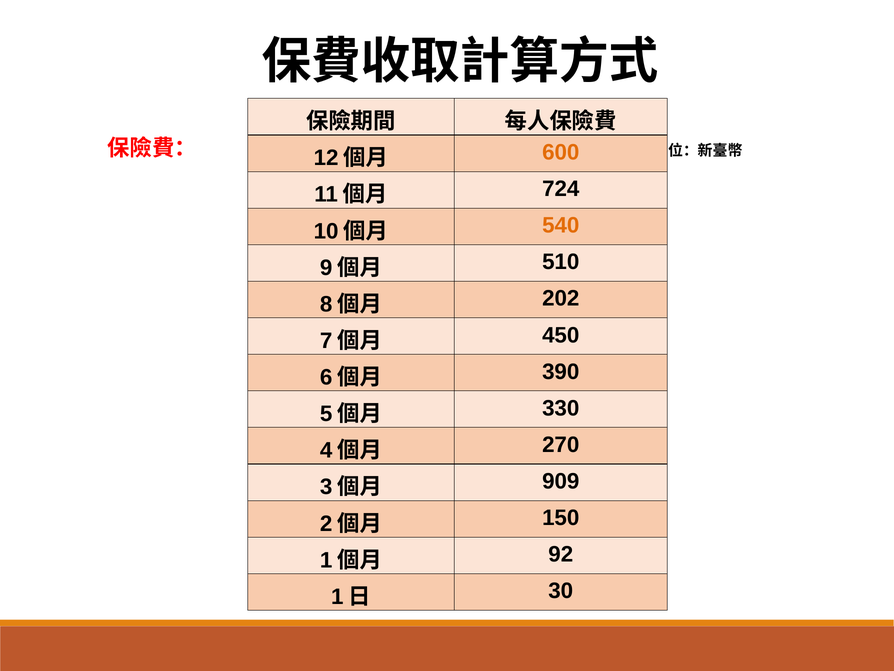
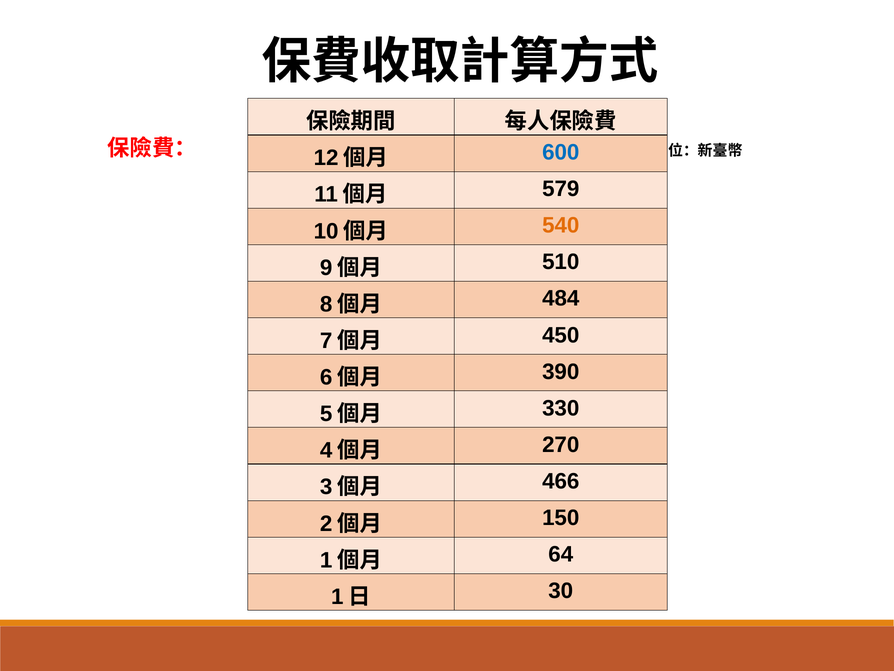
600 colour: orange -> blue
724: 724 -> 579
202: 202 -> 484
909: 909 -> 466
92: 92 -> 64
